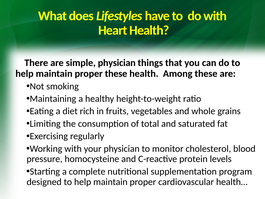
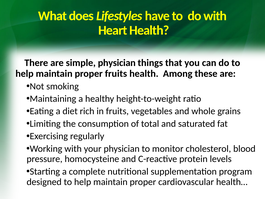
proper these: these -> fruits
